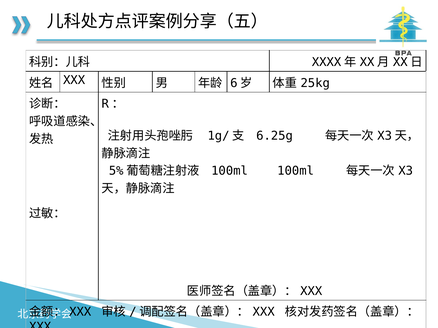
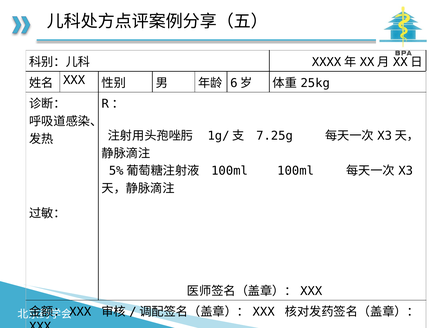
6.25g: 6.25g -> 7.25g
